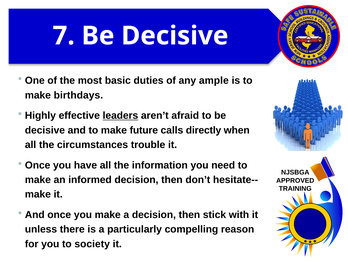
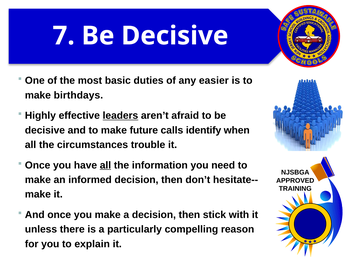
ample: ample -> easier
directly: directly -> identify
all at (105, 165) underline: none -> present
society: society -> explain
